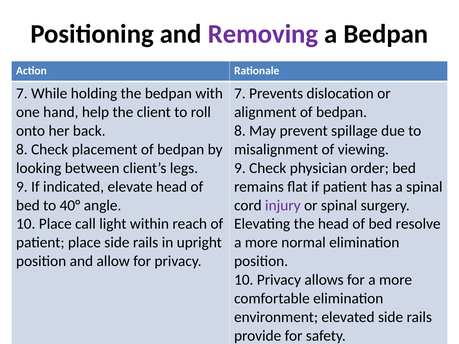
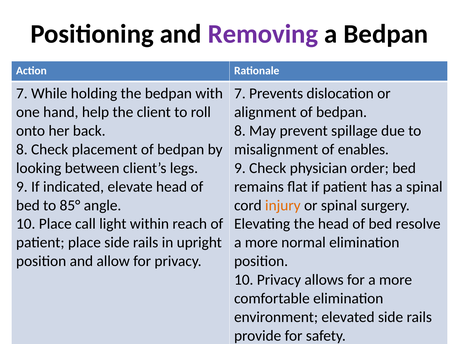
viewing: viewing -> enables
40°: 40° -> 85°
injury colour: purple -> orange
